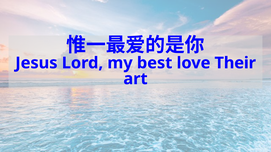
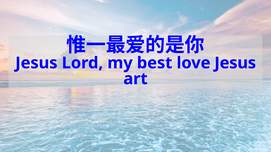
love Their: Their -> Jesus
